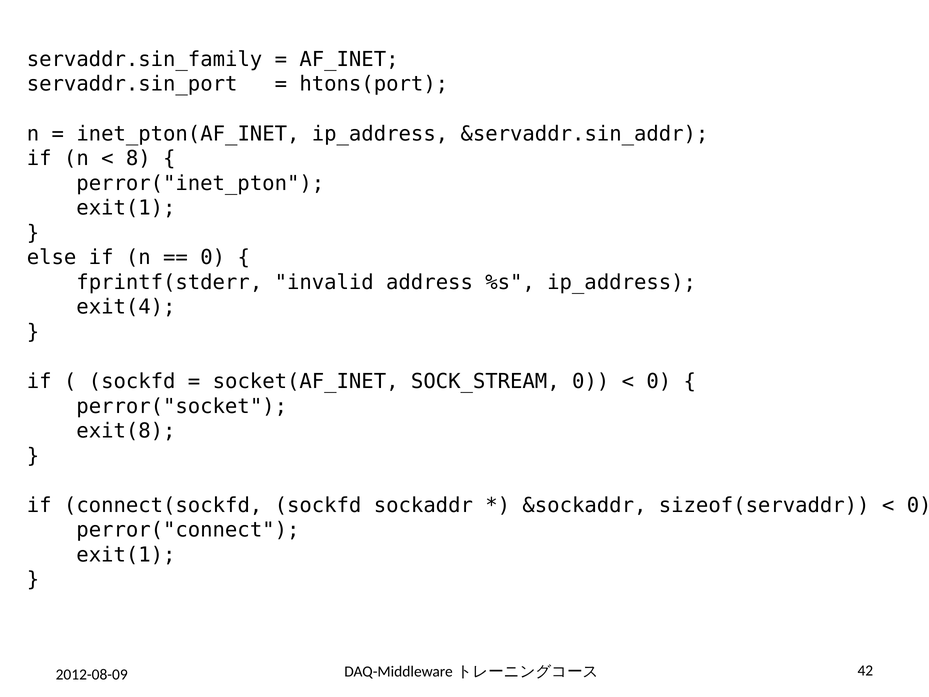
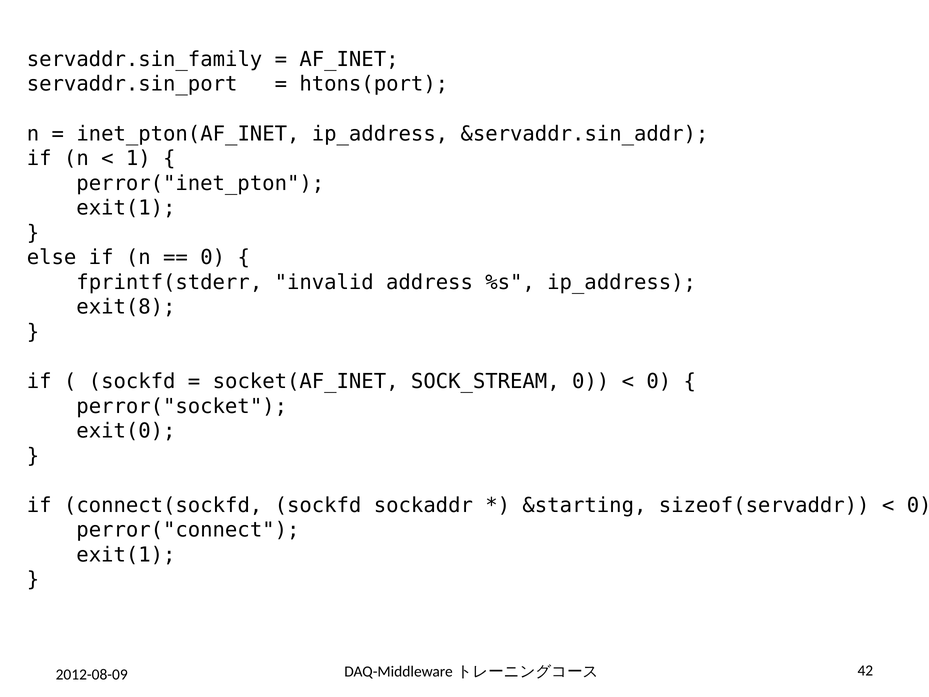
8: 8 -> 1
exit(4: exit(4 -> exit(8
exit(8: exit(8 -> exit(0
&sockaddr: &sockaddr -> &starting
